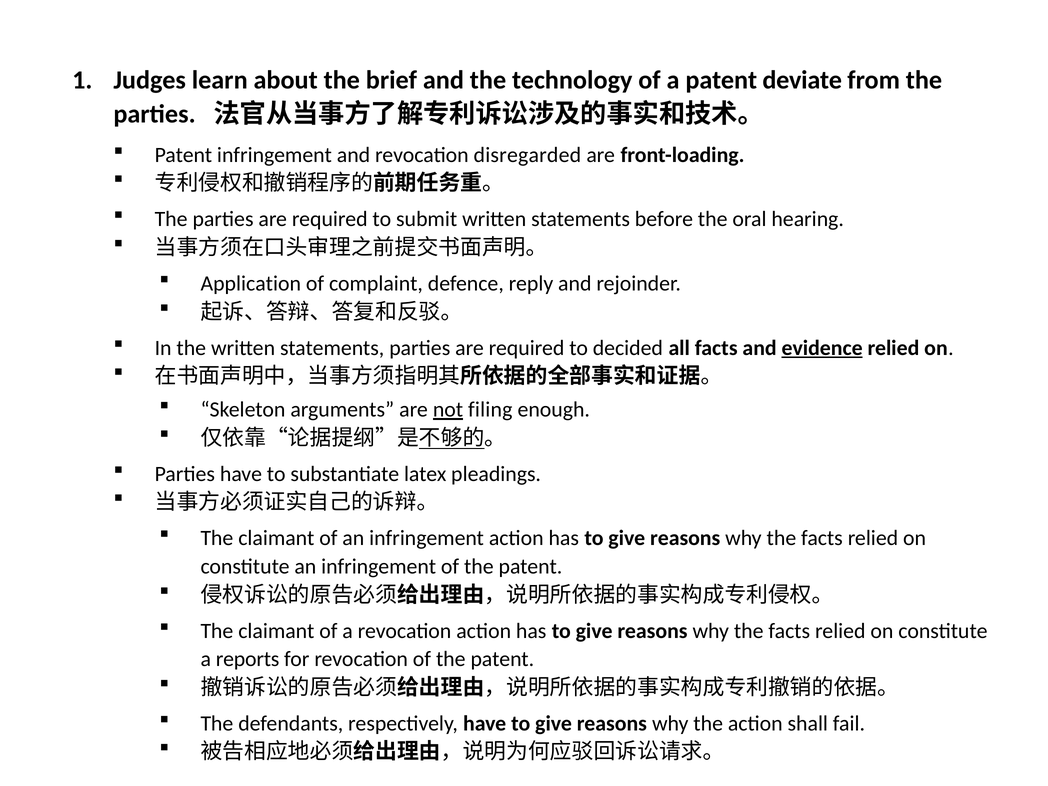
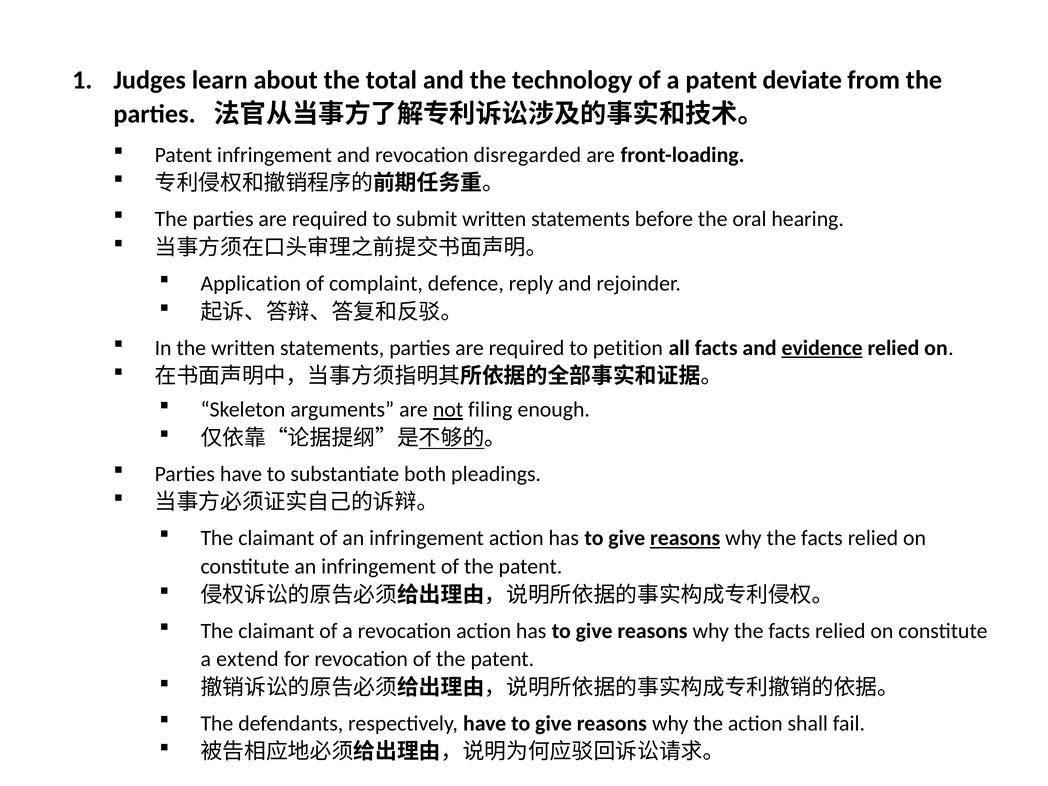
brief: brief -> total
decided: decided -> petition
latex: latex -> both
reasons at (685, 538) underline: none -> present
reports: reports -> extend
